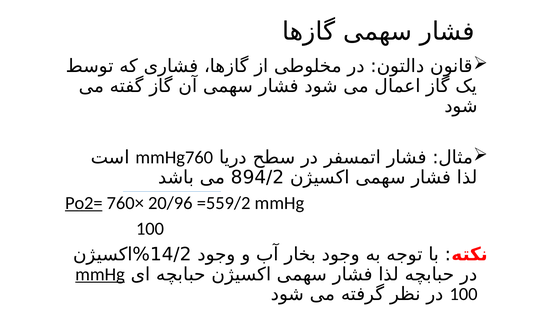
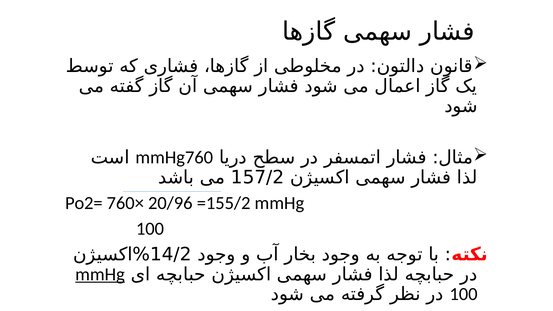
894/2: 894/2 -> 157/2
Po2= underline: present -> none
=559/2: =559/2 -> =155/2
